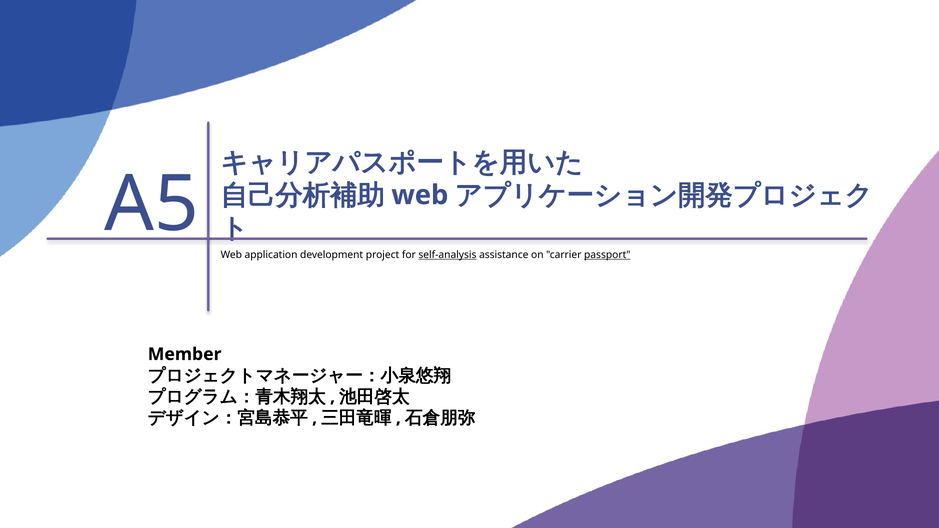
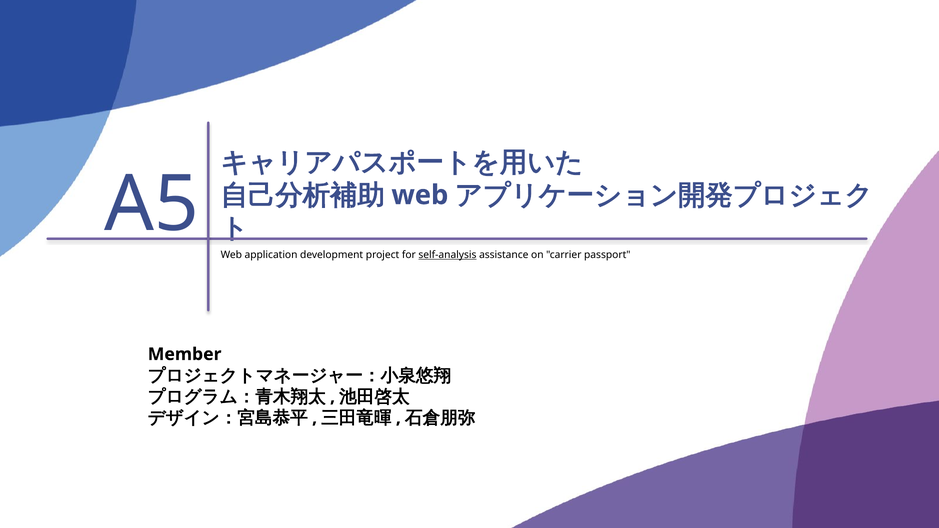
passport underline: present -> none
